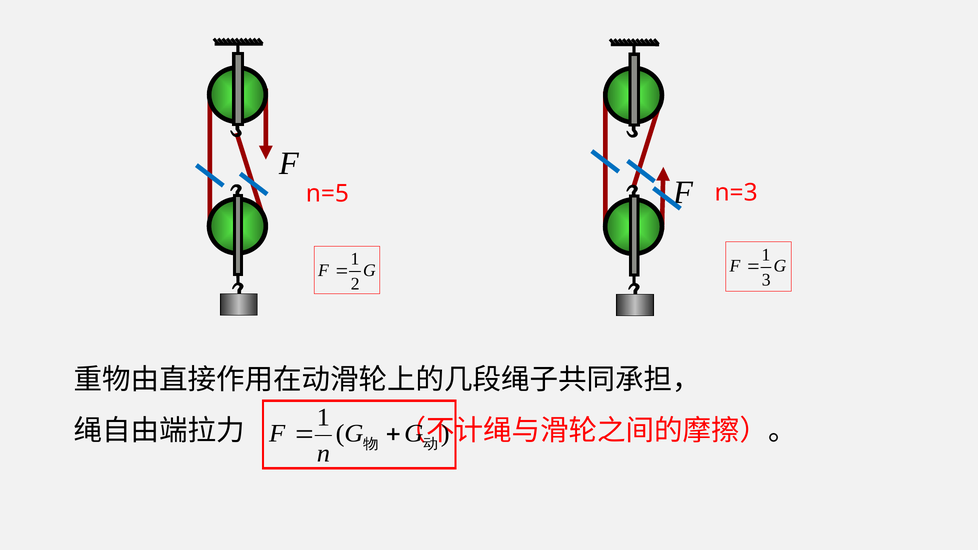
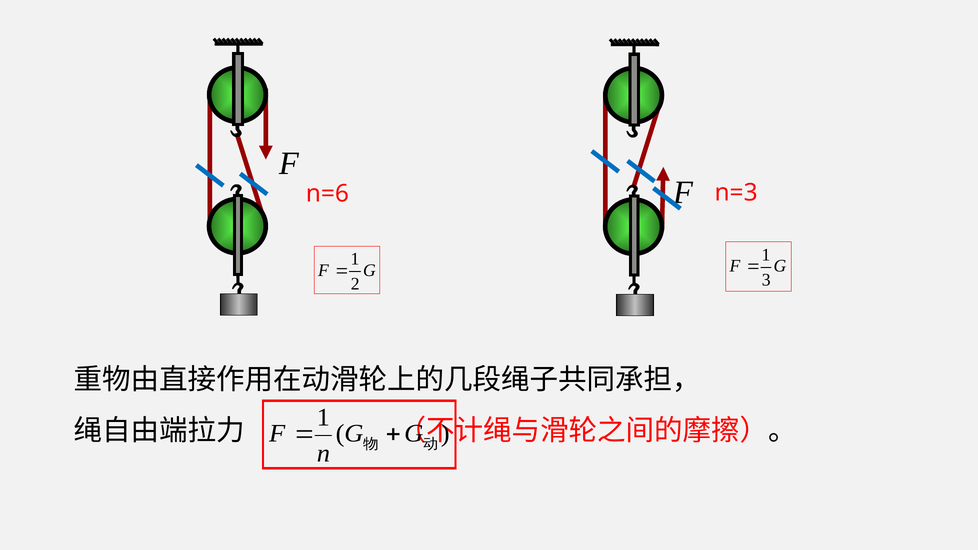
n=5: n=5 -> n=6
